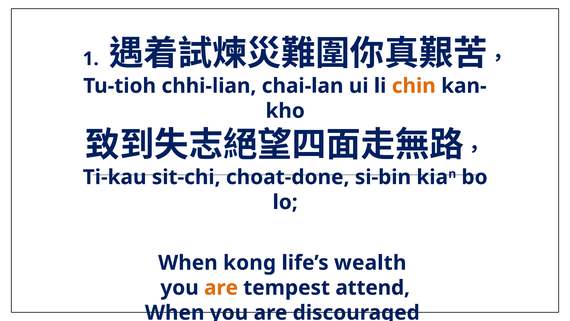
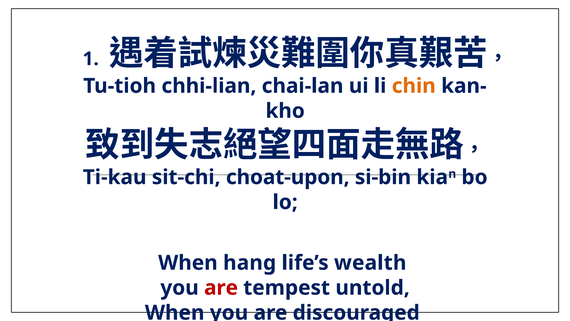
choat-done: choat-done -> choat-upon
kong: kong -> hang
are at (221, 288) colour: orange -> red
attend: attend -> untold
